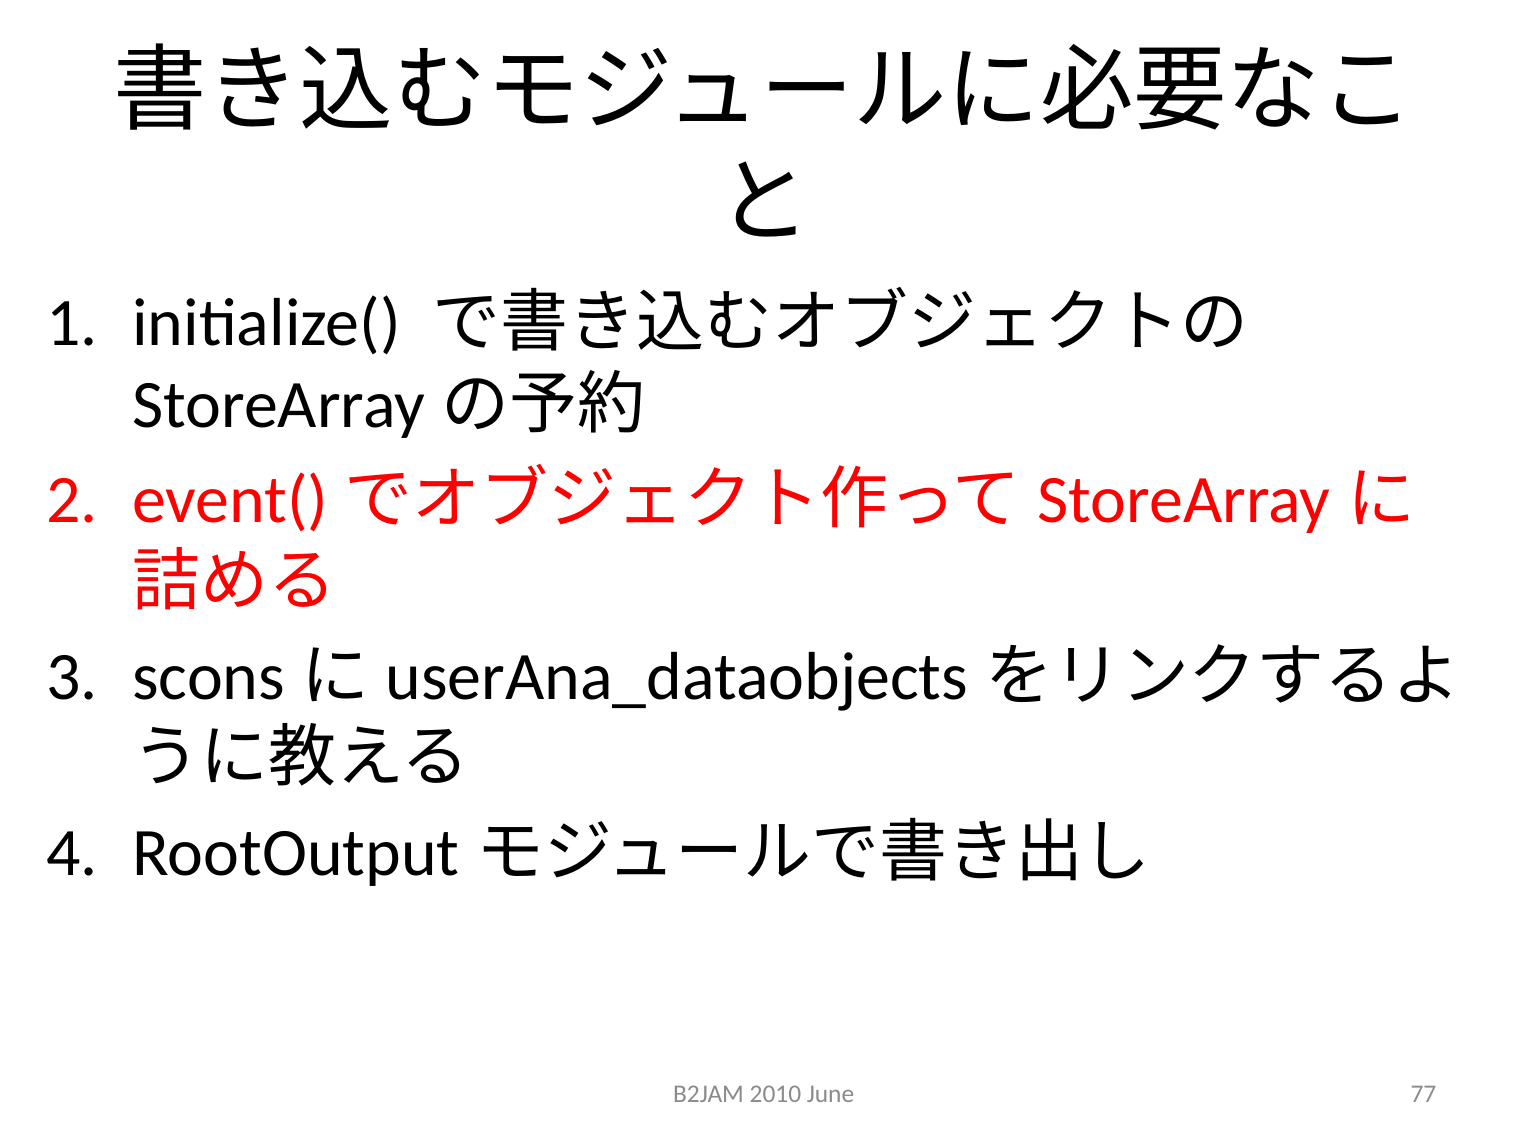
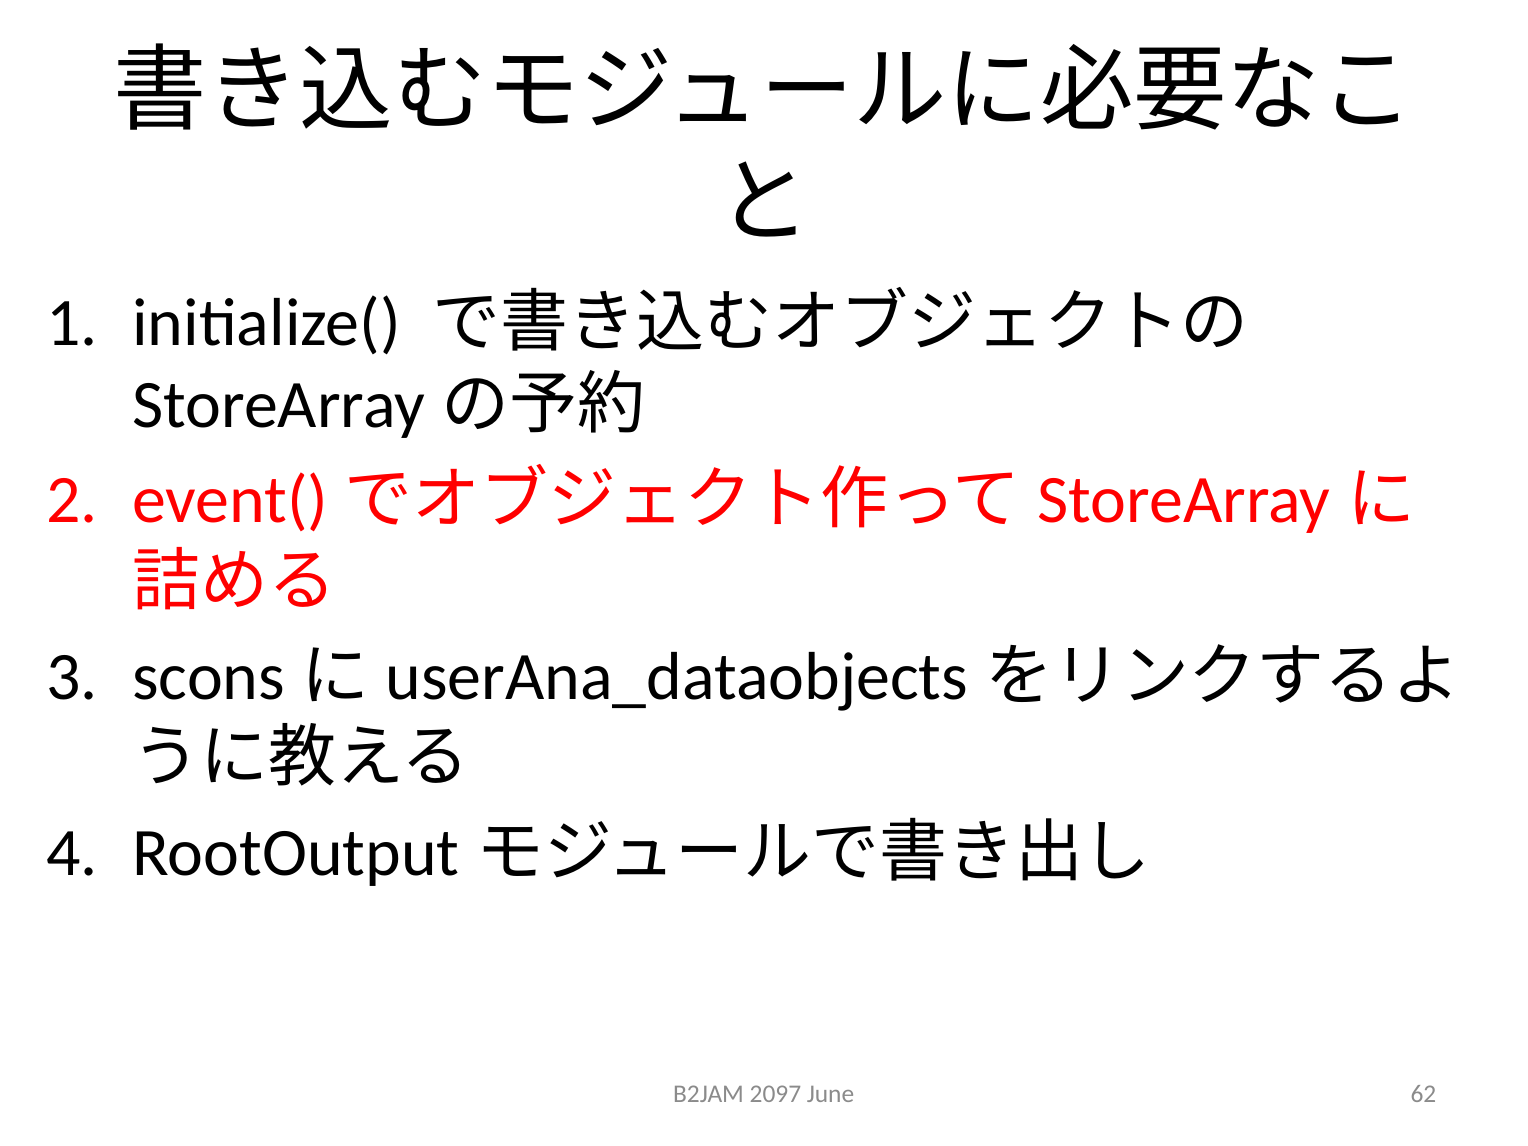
2010: 2010 -> 2097
77: 77 -> 62
